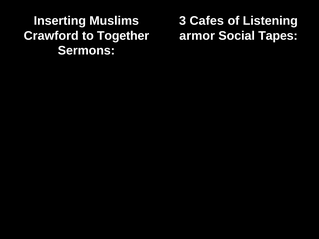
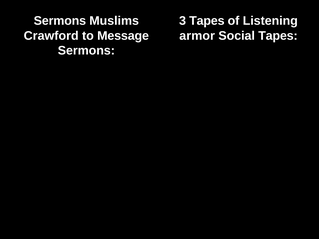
Inserting at (60, 21): Inserting -> Sermons
3 Cafes: Cafes -> Tapes
Together: Together -> Message
